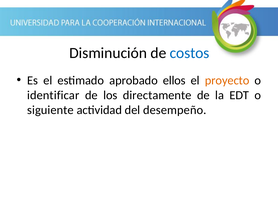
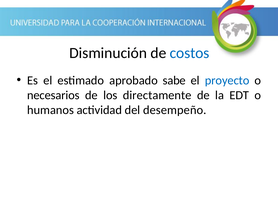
ellos: ellos -> sabe
proyecto colour: orange -> blue
identificar: identificar -> necesarios
siguiente: siguiente -> humanos
